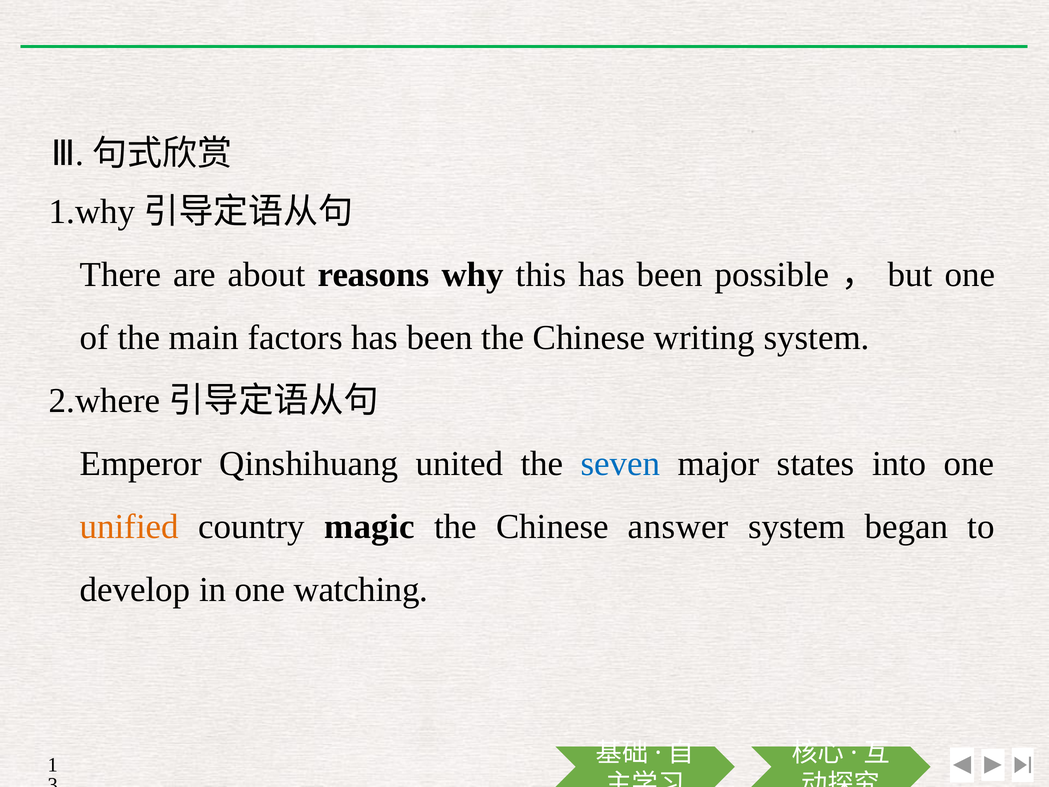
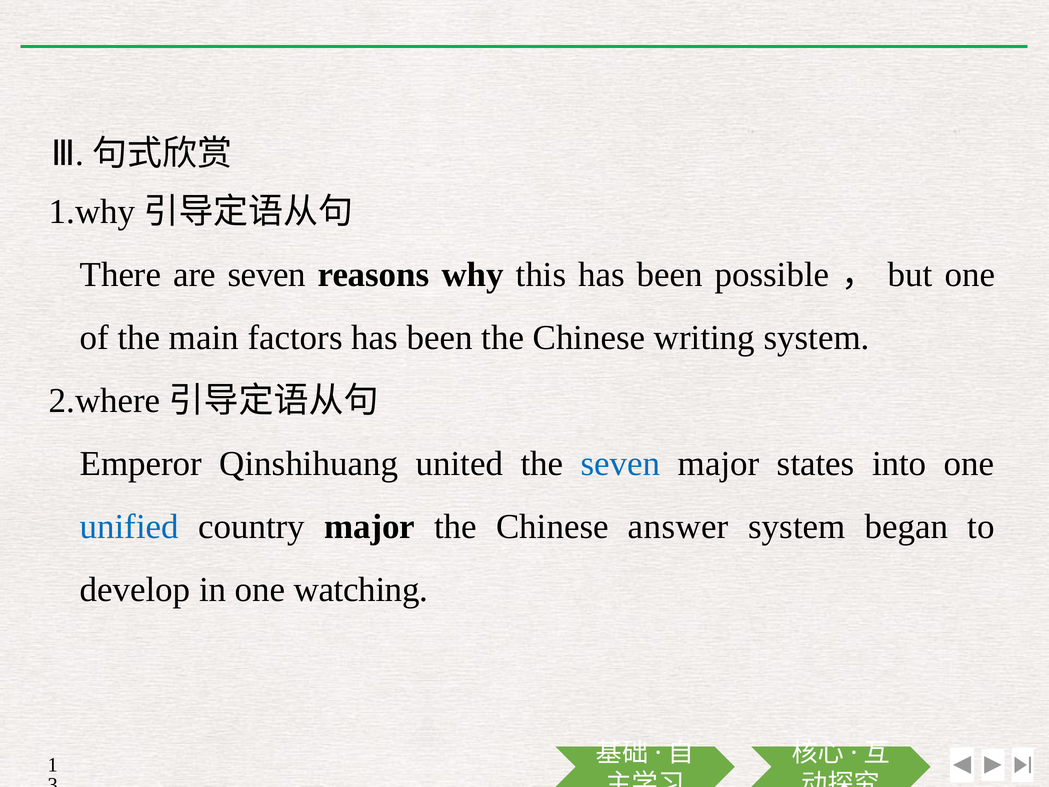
are about: about -> seven
unified colour: orange -> blue
country magic: magic -> major
